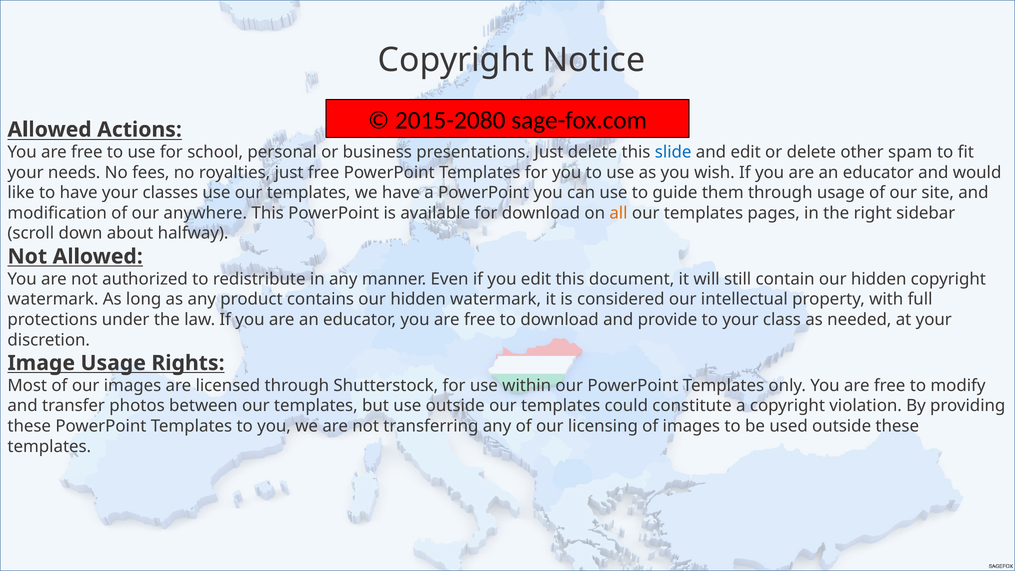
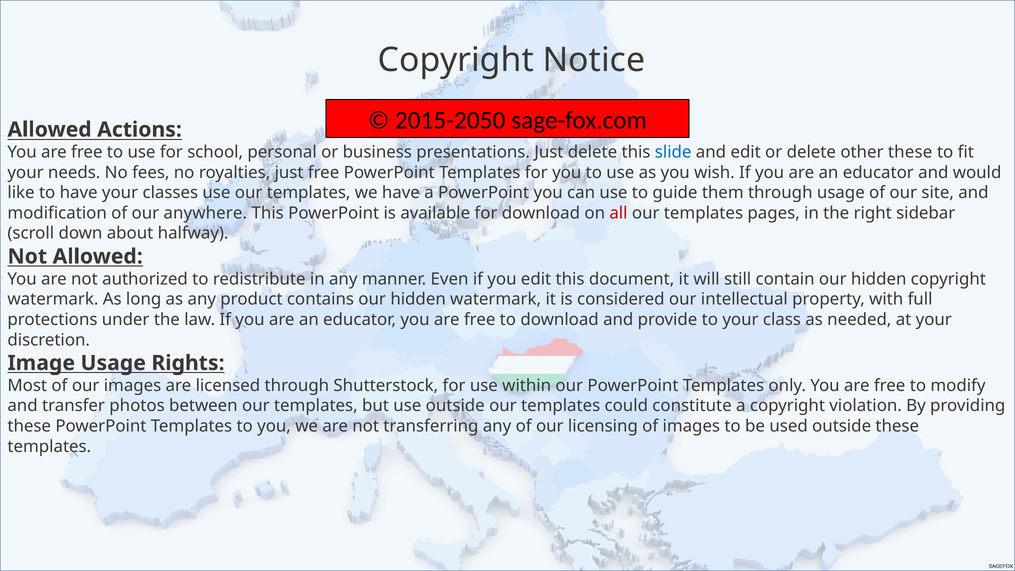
2015-2080: 2015-2080 -> 2015-2050
other spam: spam -> these
all colour: orange -> red
